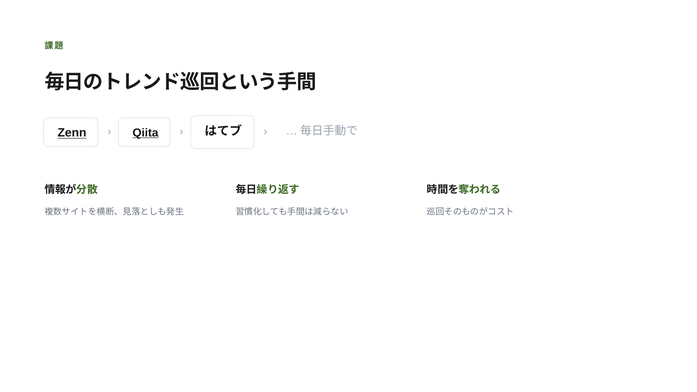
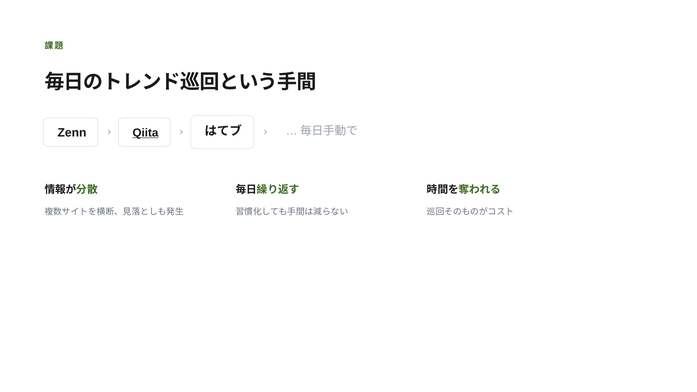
Zenn underline: present -> none
